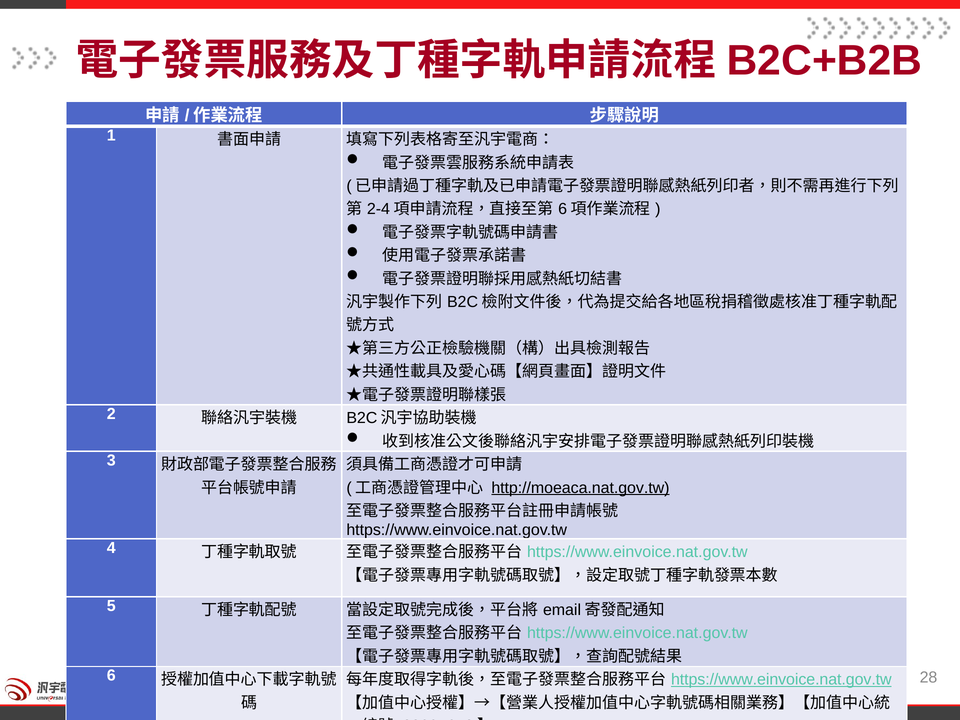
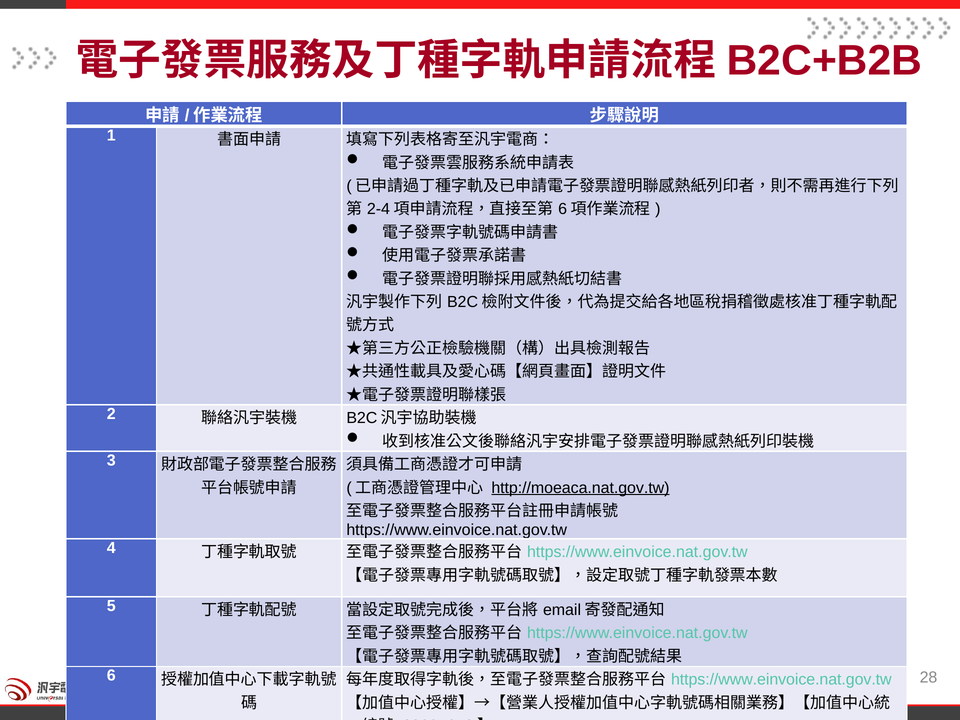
https://www.einvoice.nat.gov.tw at (781, 680) underline: present -> none
